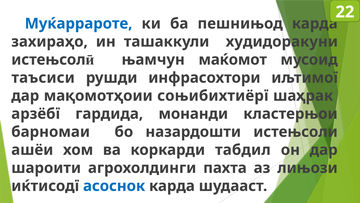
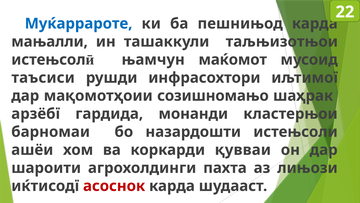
захираҳо: захираҳо -> мањалли
худидоракуни: худидоракуни -> таљњизотњои
соњибихтиёрї: соњибихтиёрї -> созишномањо
табдил: табдил -> қувваи
асоснок colour: blue -> red
